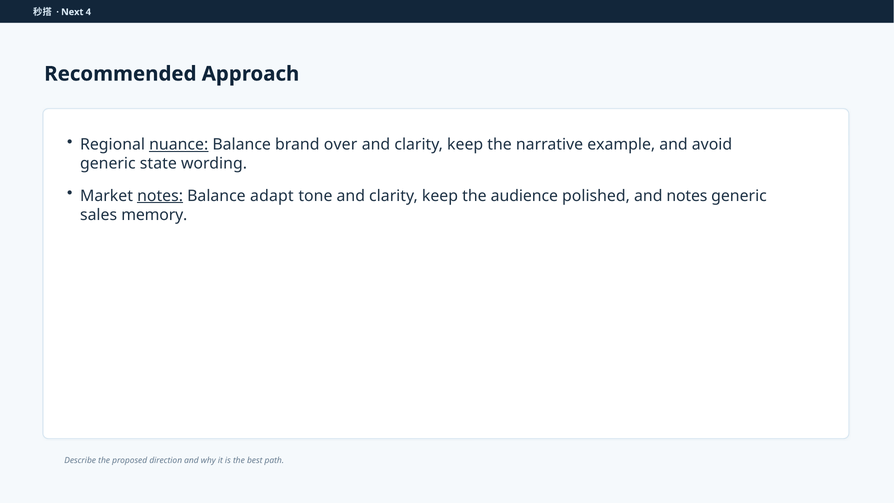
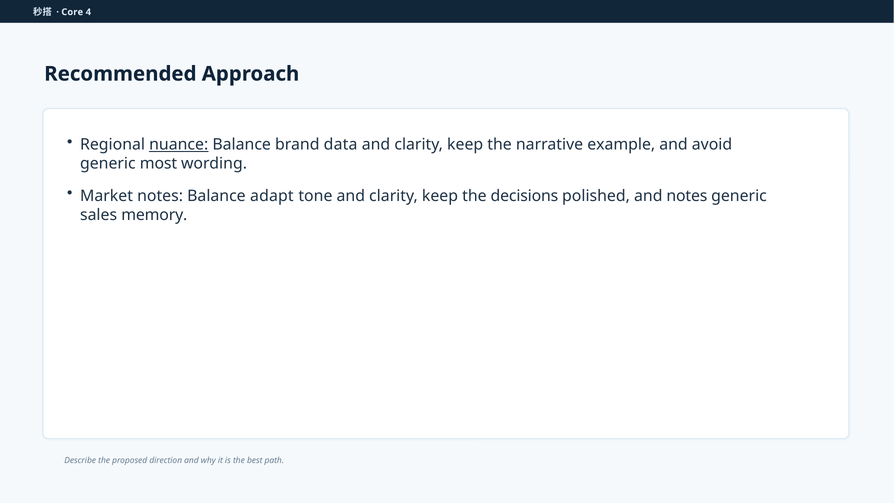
Next: Next -> Core
over: over -> data
state: state -> most
notes at (160, 196) underline: present -> none
audience: audience -> decisions
